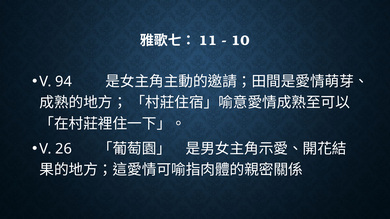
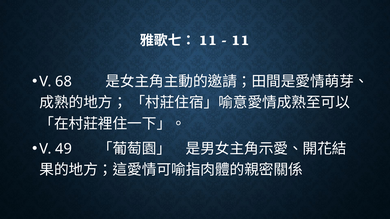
10: 10 -> 11
94: 94 -> 68
26: 26 -> 49
